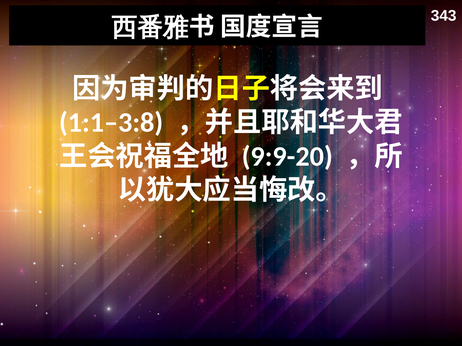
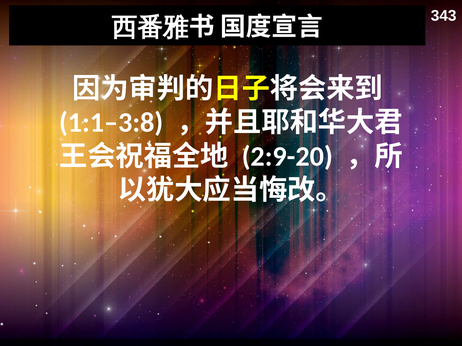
9:9-20: 9:9-20 -> 2:9-20
